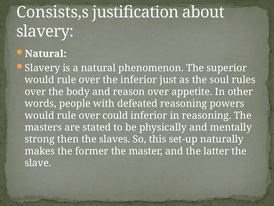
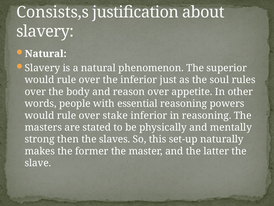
defeated: defeated -> essential
could: could -> stake
